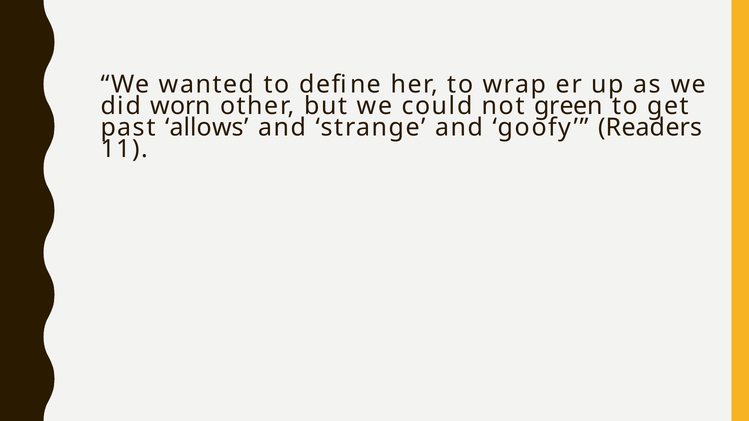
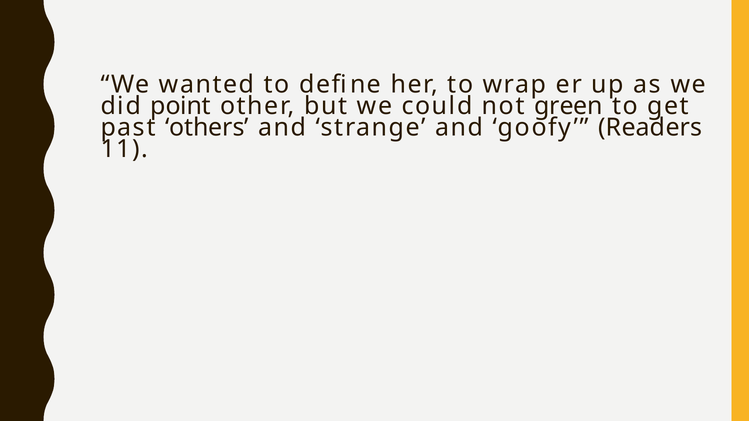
worn: worn -> point
allows: allows -> others
